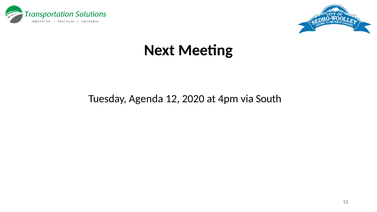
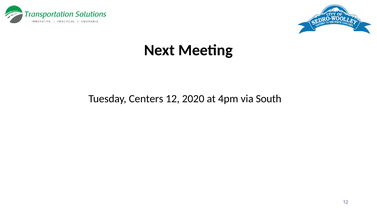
Agenda: Agenda -> Centers
